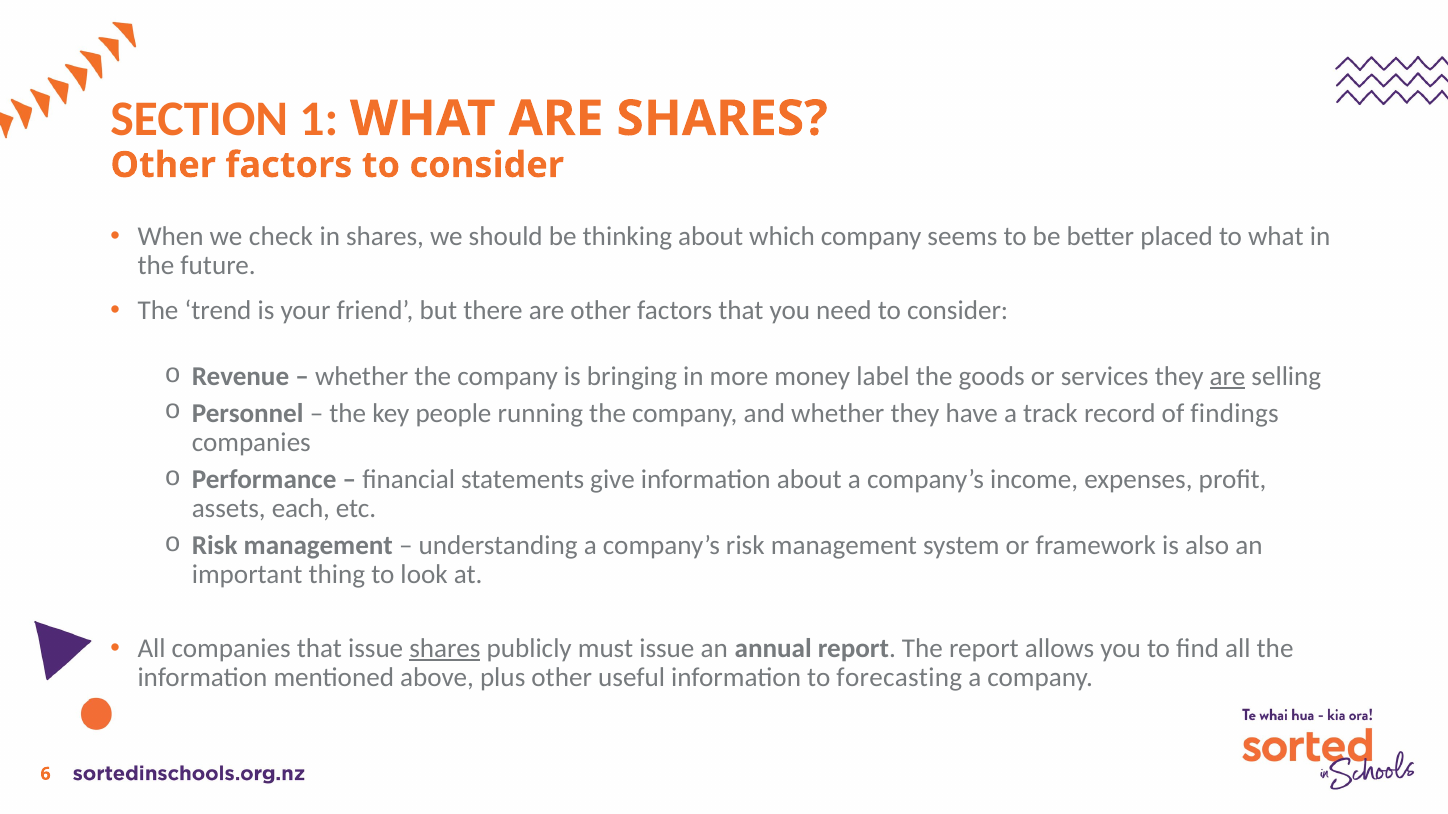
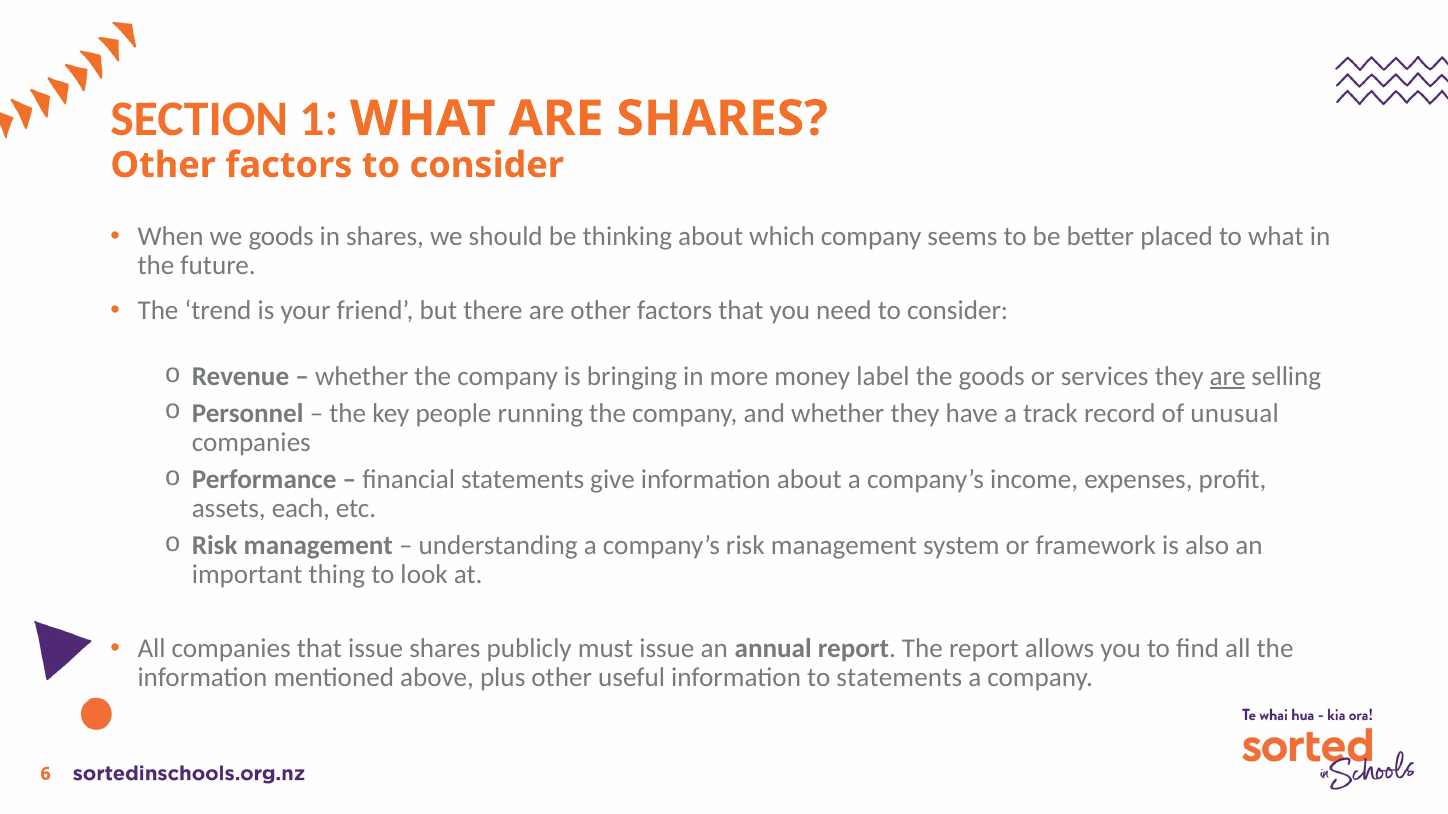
we check: check -> goods
findings: findings -> unusual
shares at (445, 649) underline: present -> none
to forecasting: forecasting -> statements
